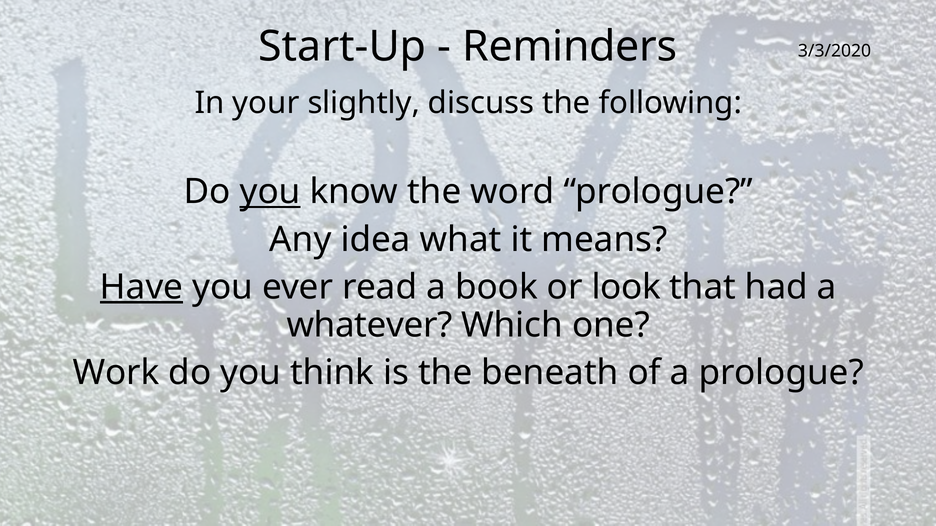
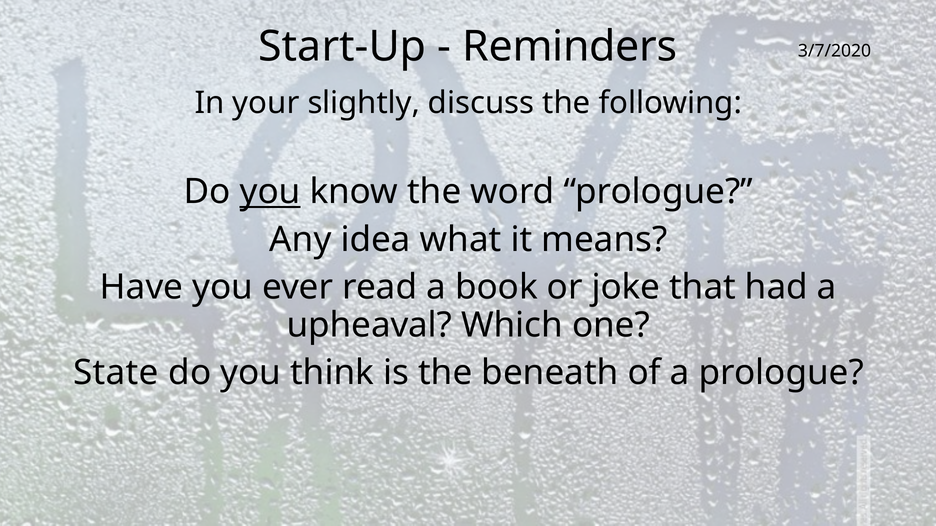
3/3/2020: 3/3/2020 -> 3/7/2020
Have underline: present -> none
look: look -> joke
whatever: whatever -> upheaval
Work: Work -> State
